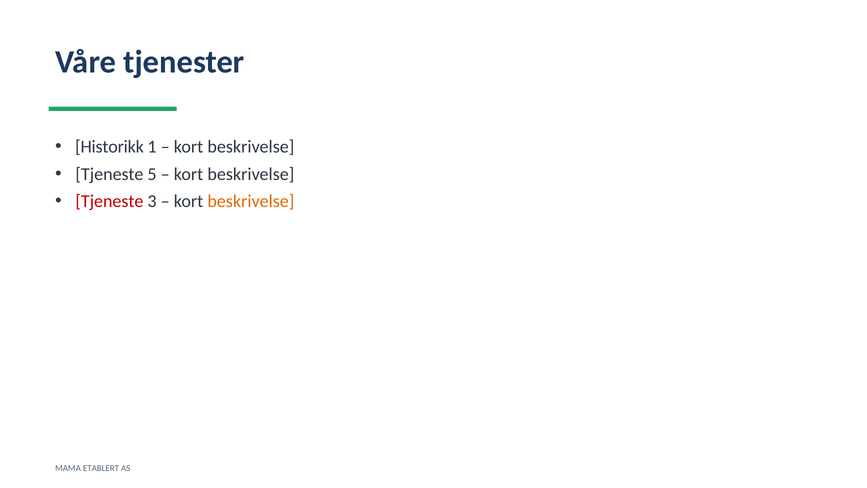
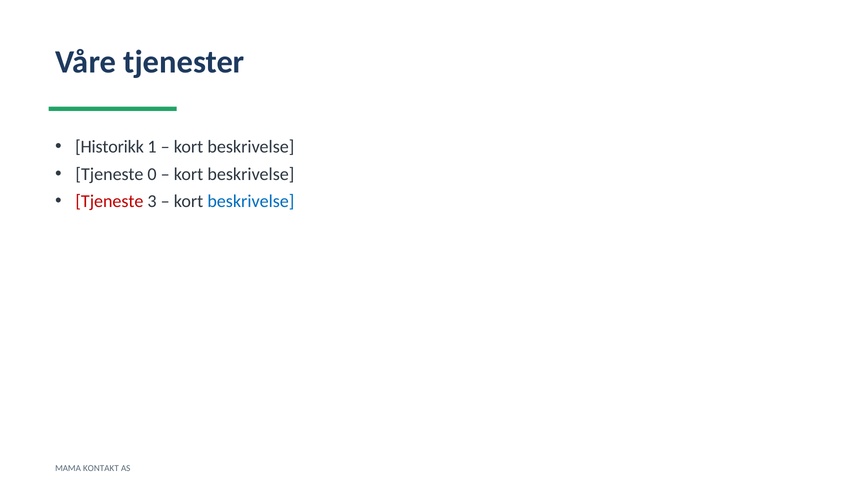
5: 5 -> 0
beskrivelse at (251, 201) colour: orange -> blue
ETABLERT: ETABLERT -> KONTAKT
